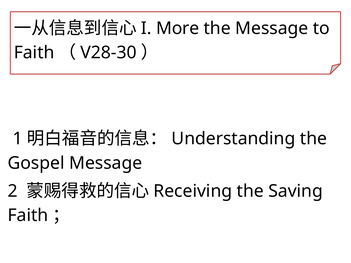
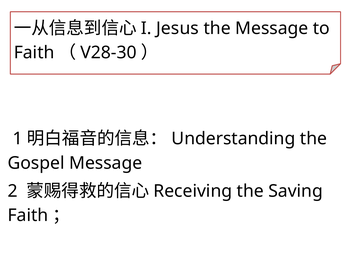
More: More -> Jesus
